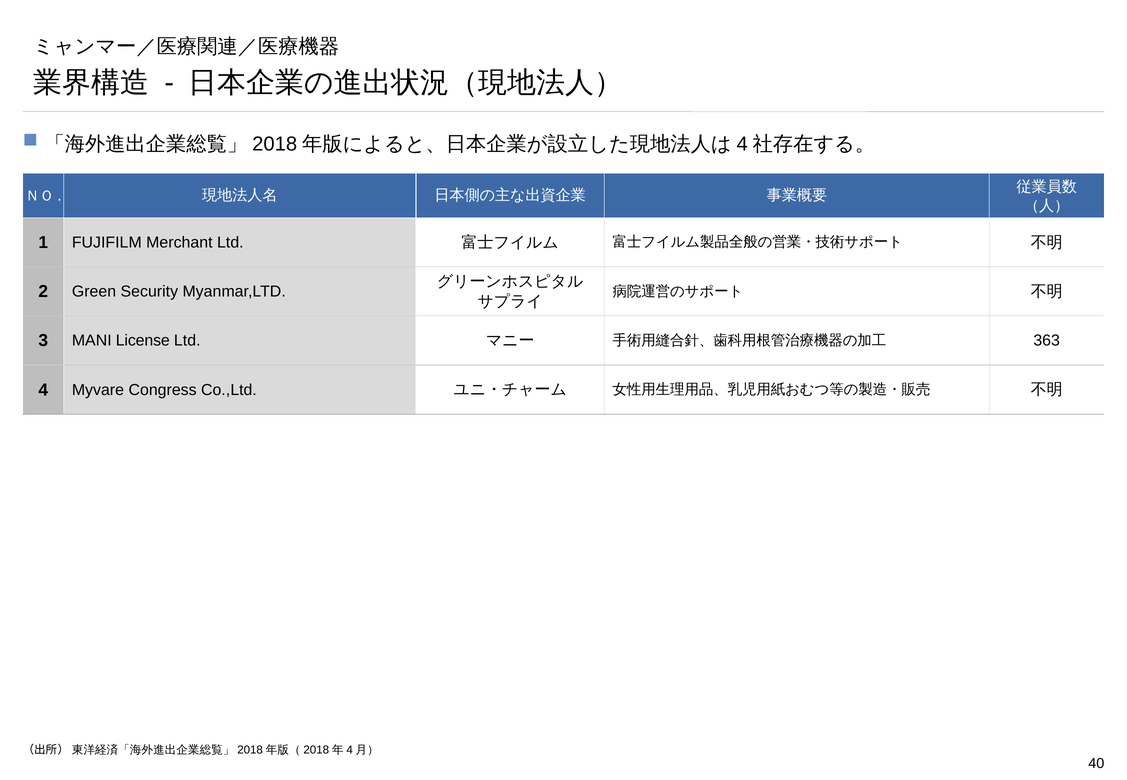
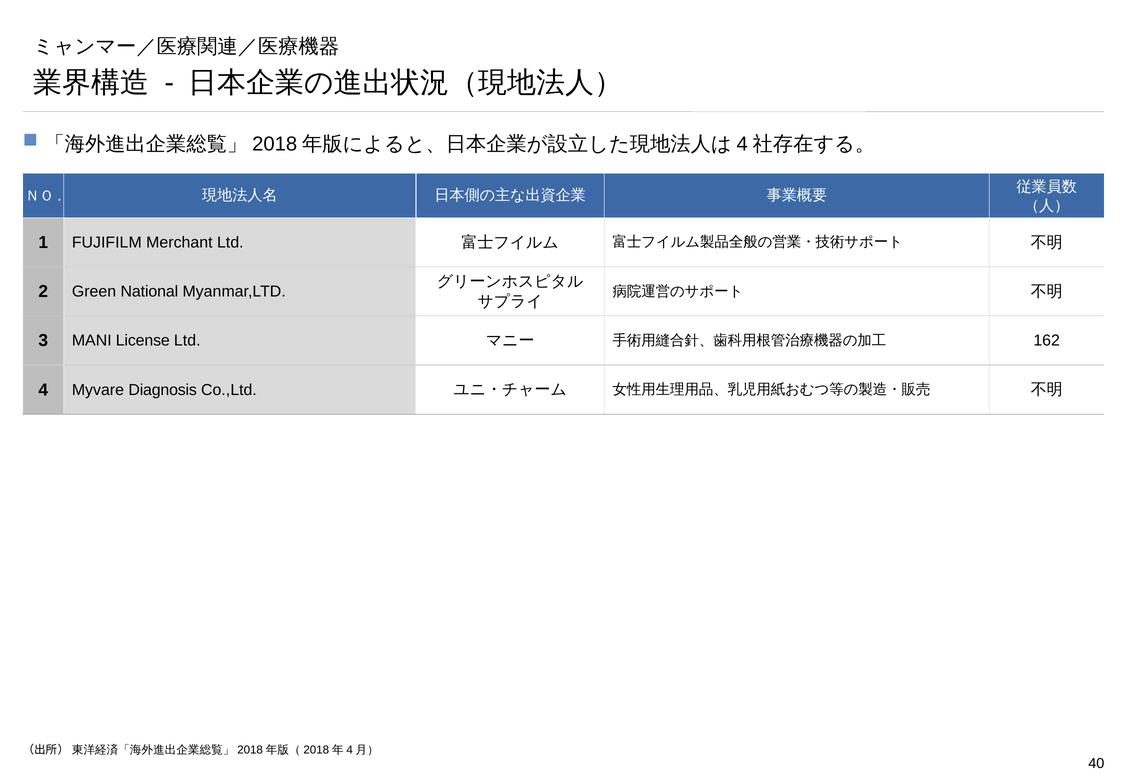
Security: Security -> National
363: 363 -> 162
Congress: Congress -> Diagnosis
